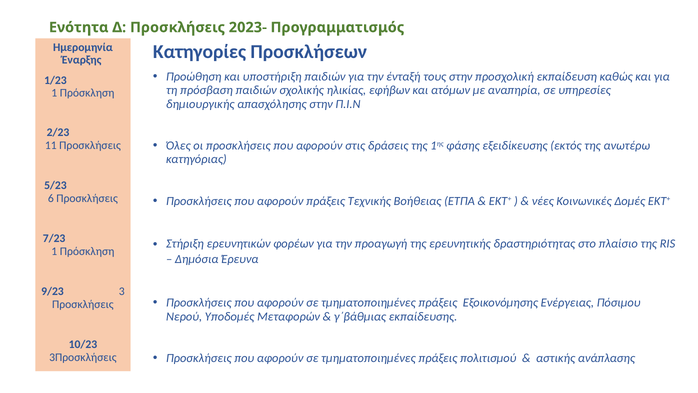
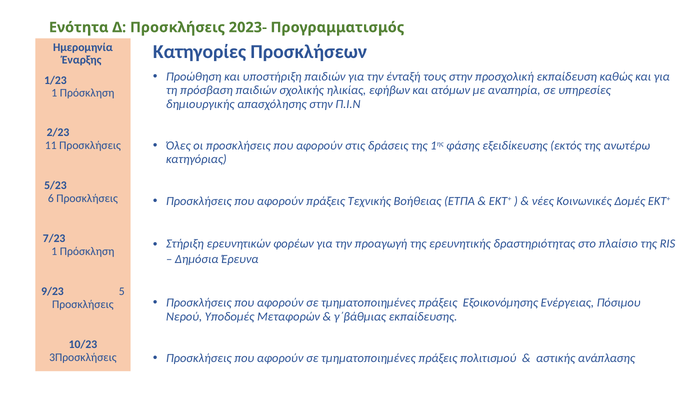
3: 3 -> 5
